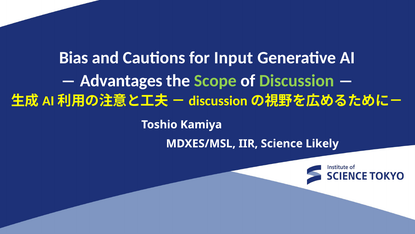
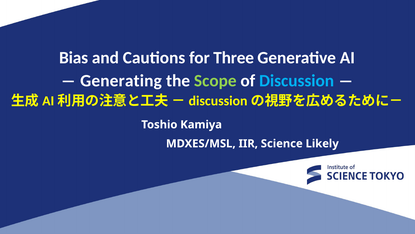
Input: Input -> Three
Advantages: Advantages -> Generating
Discussion colour: light green -> light blue
